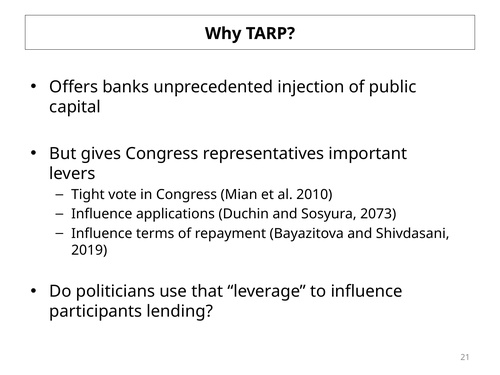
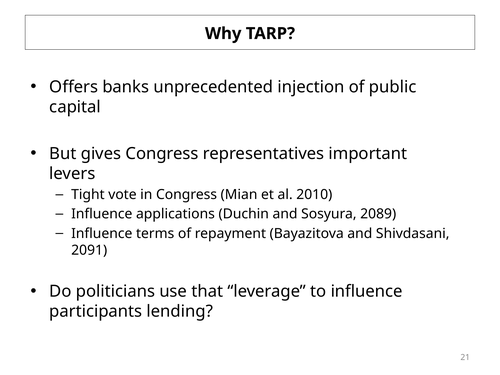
2073: 2073 -> 2089
2019: 2019 -> 2091
